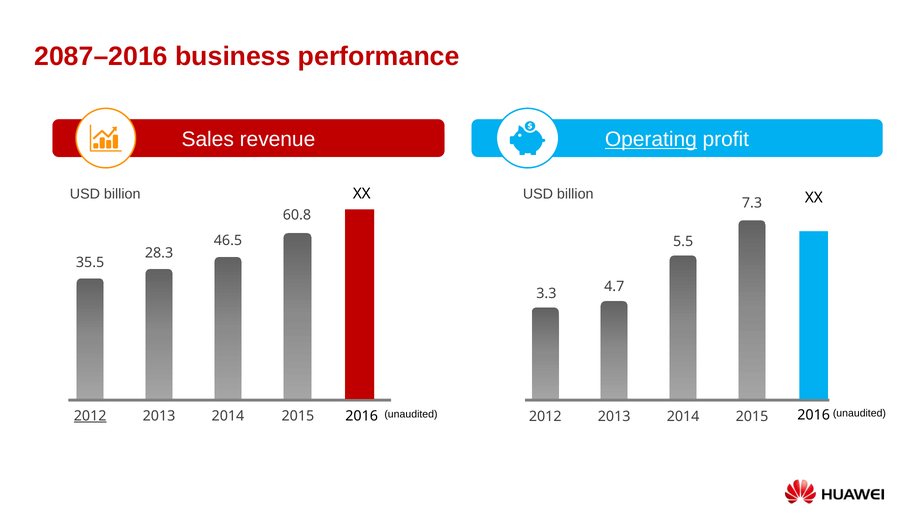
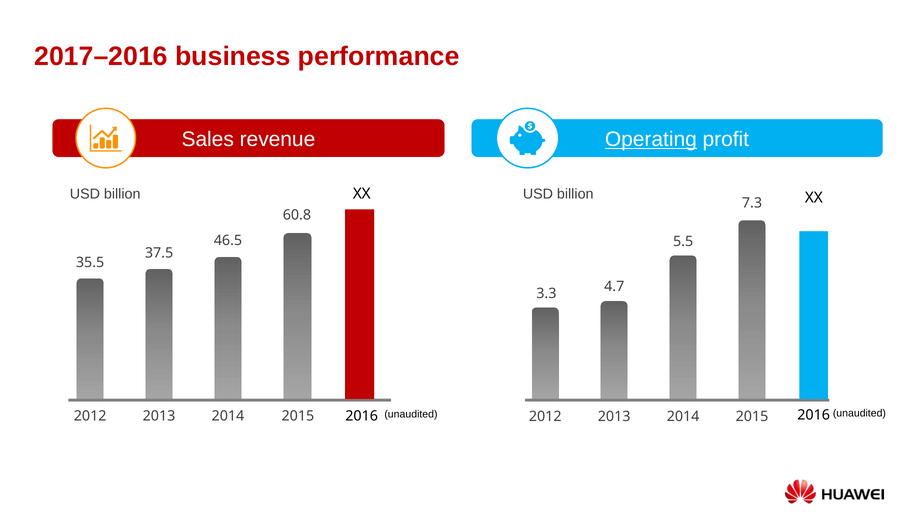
2087–2016: 2087–2016 -> 2017–2016
28.3: 28.3 -> 37.5
2012 at (90, 416) underline: present -> none
